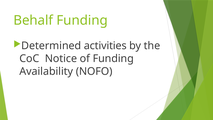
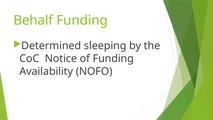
activities: activities -> sleeping
